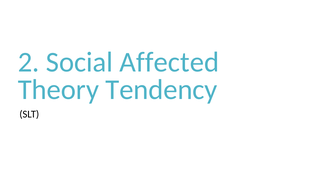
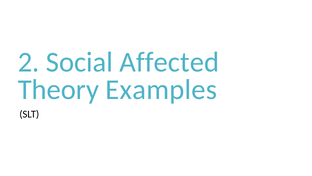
Tendency: Tendency -> Examples
